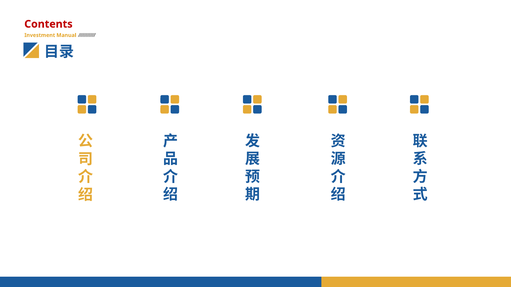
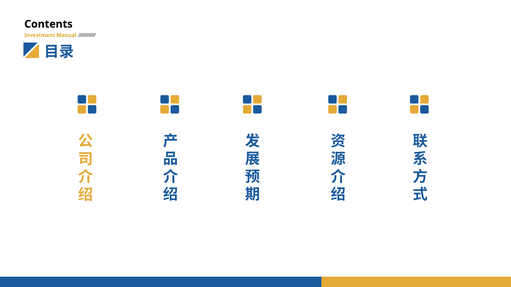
Contents colour: red -> black
